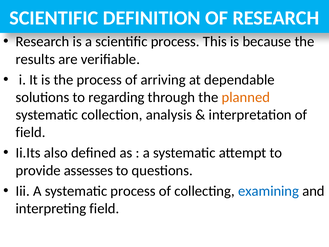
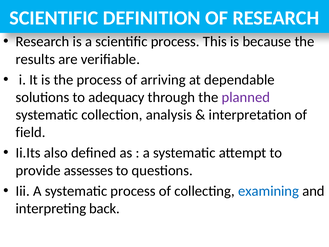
regarding: regarding -> adequacy
planned colour: orange -> purple
interpreting field: field -> back
